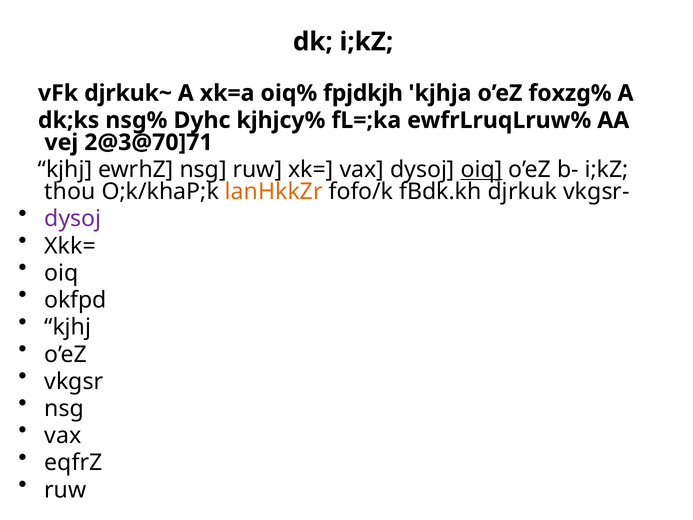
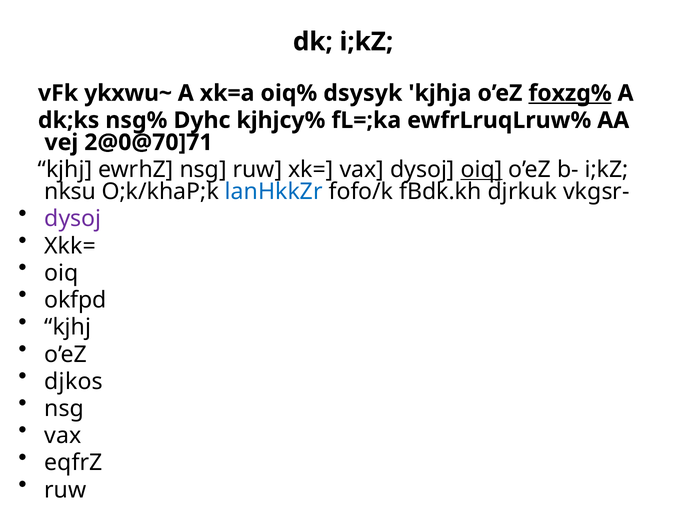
djrkuk~: djrkuk~ -> ykxwu~
fpjdkjh: fpjdkjh -> dsysyk
foxzg% underline: none -> present
2@3@70]71: 2@3@70]71 -> 2@0@70]71
thou: thou -> nksu
lanHkkZr colour: orange -> blue
vkgsr: vkgsr -> djkos
